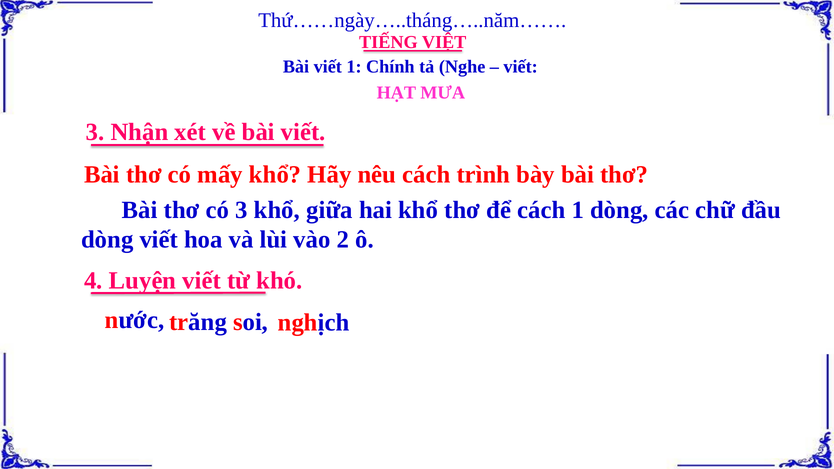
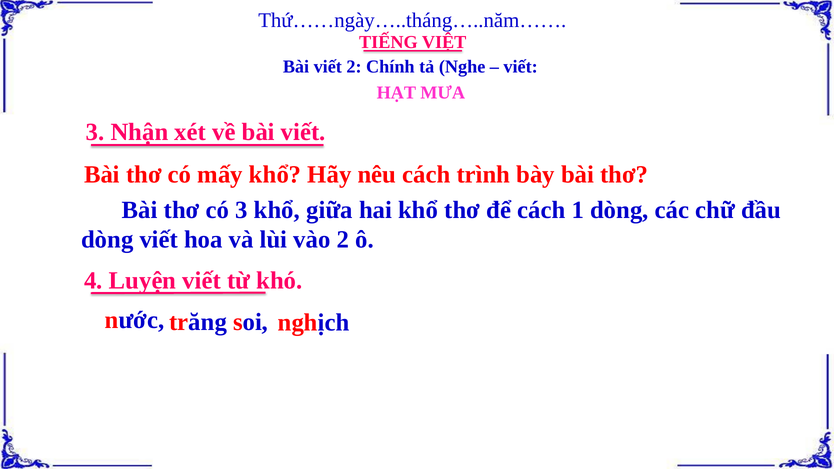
viết 1: 1 -> 2
